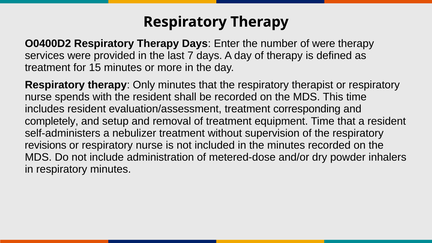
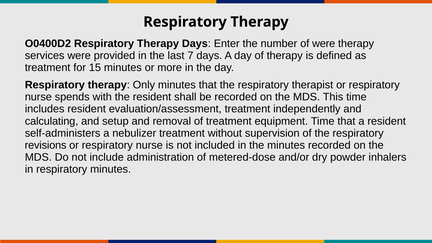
corresponding: corresponding -> independently
completely: completely -> calculating
